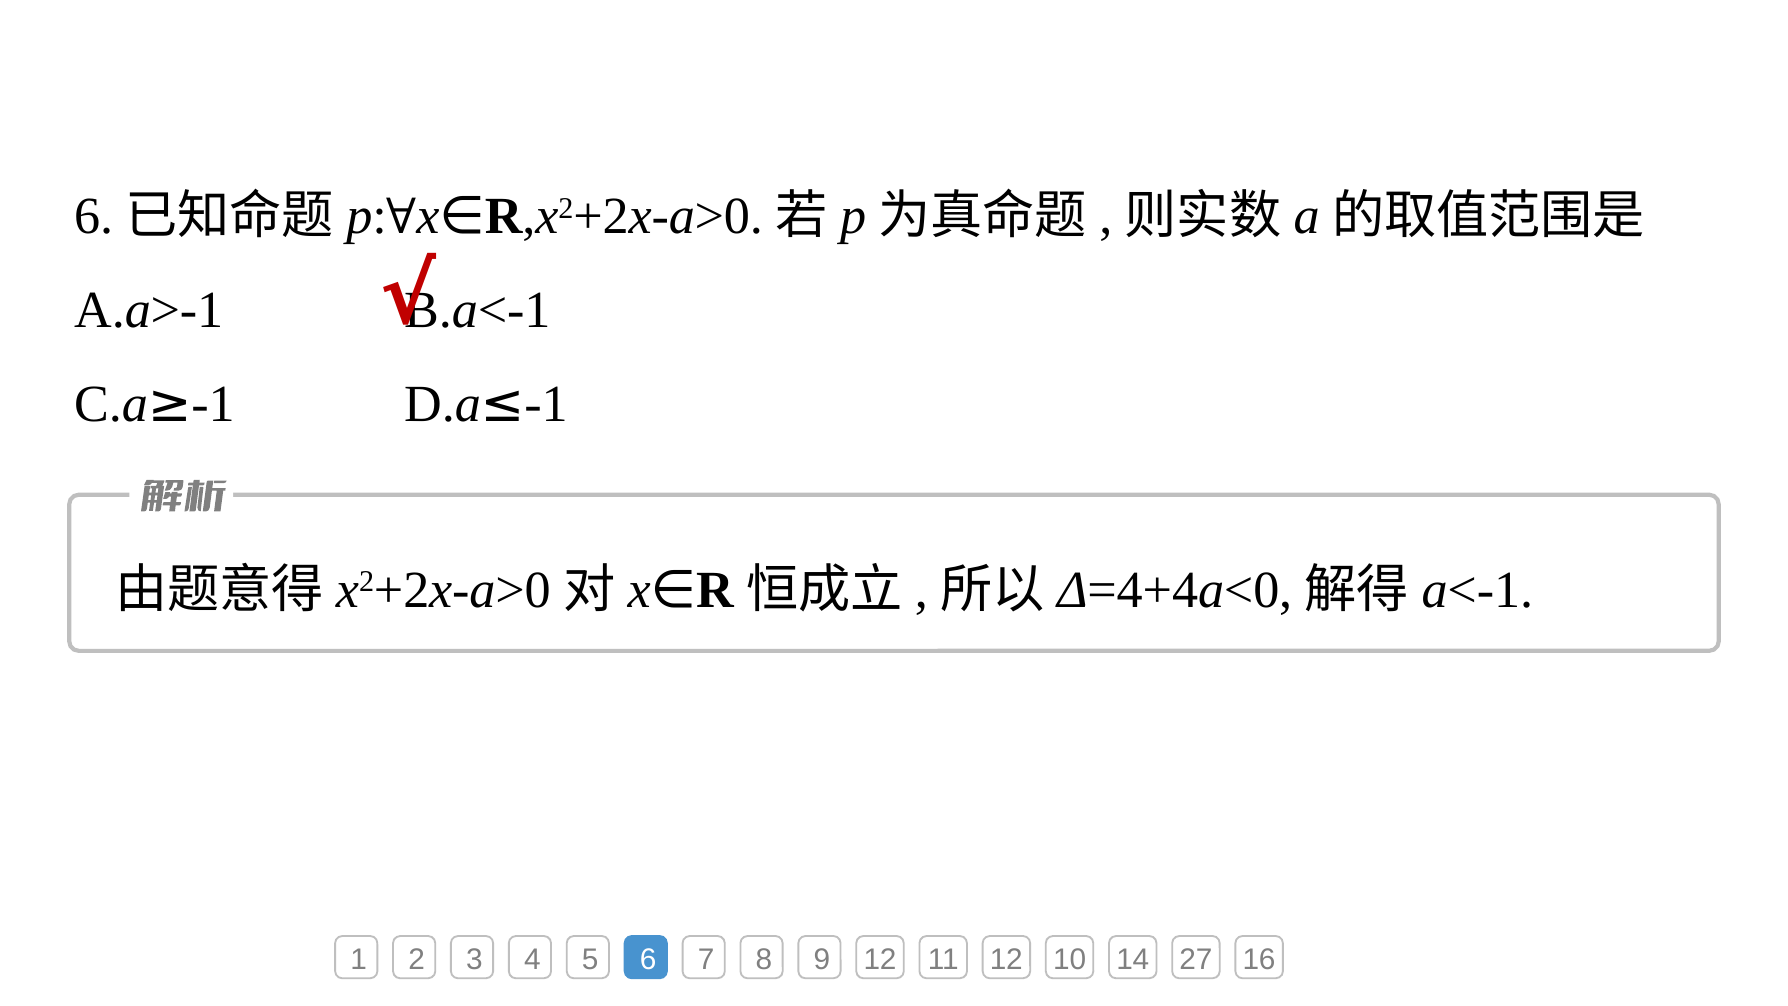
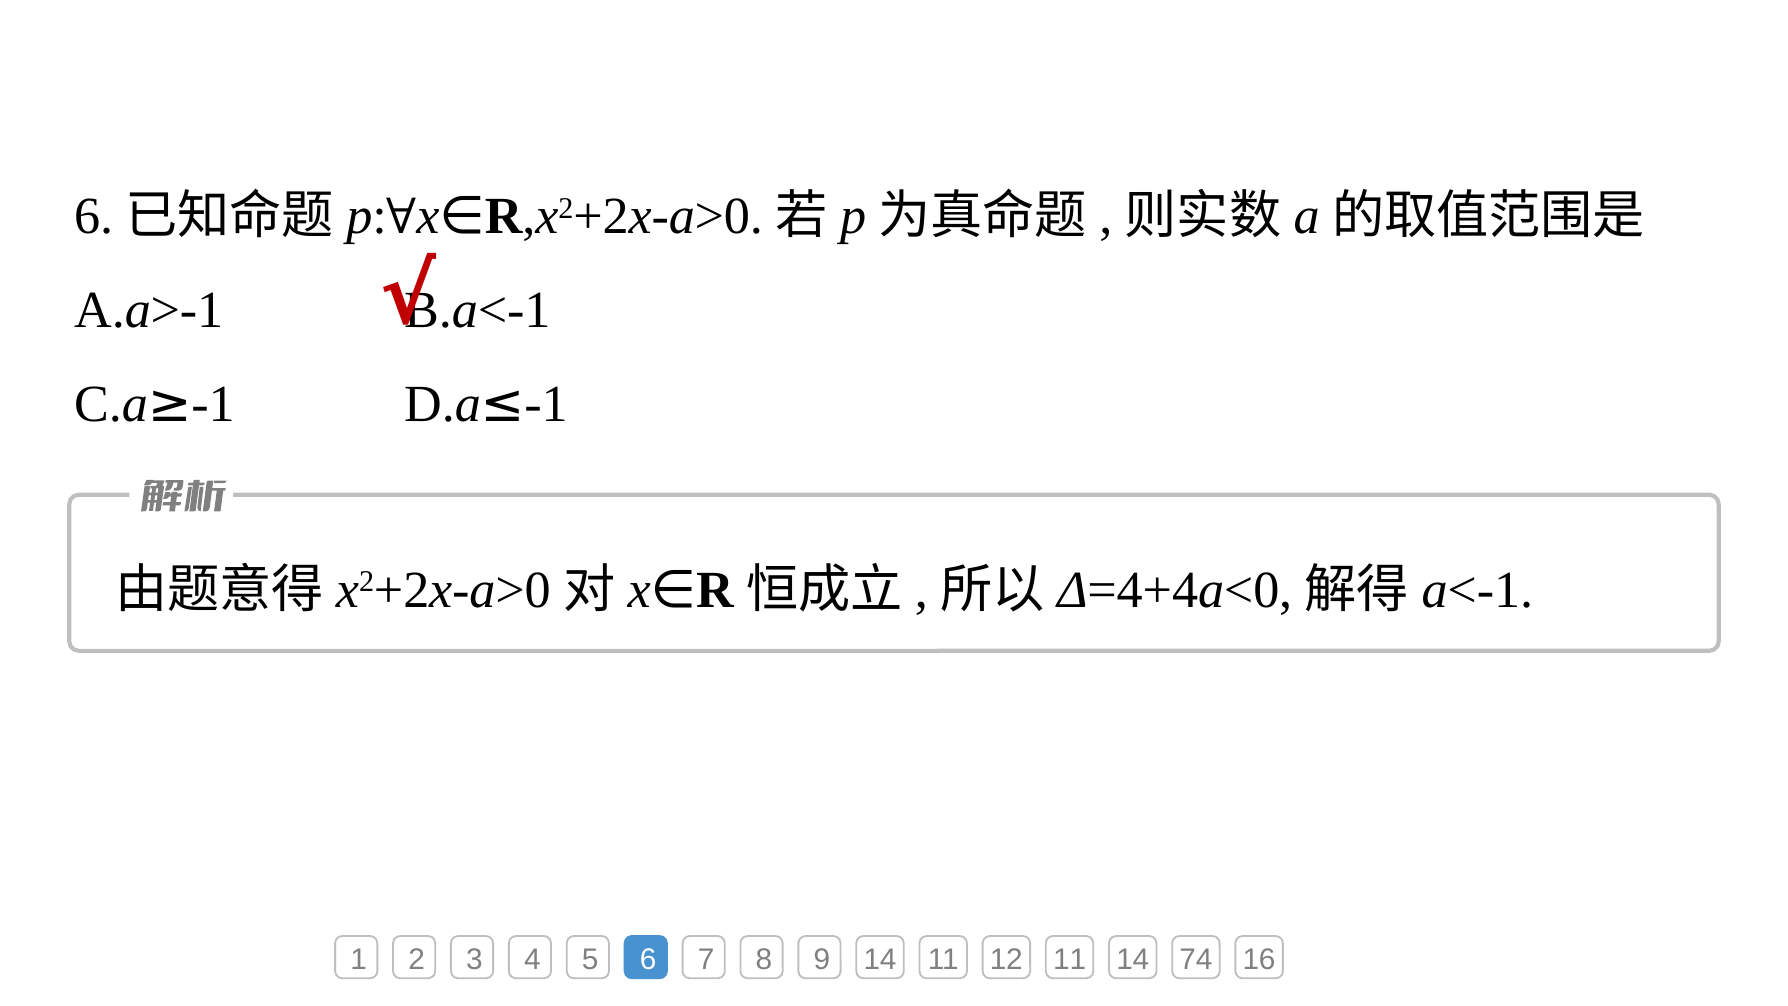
9 12: 12 -> 14
12 10: 10 -> 11
27: 27 -> 74
